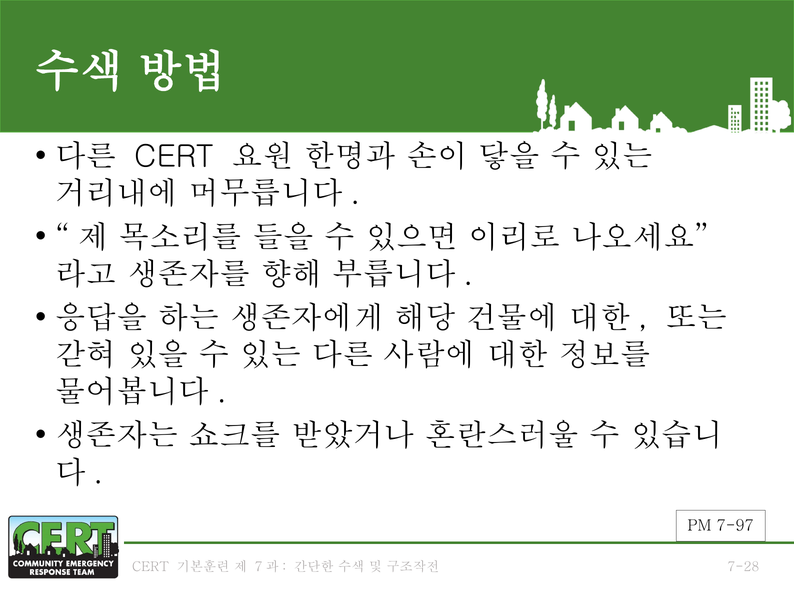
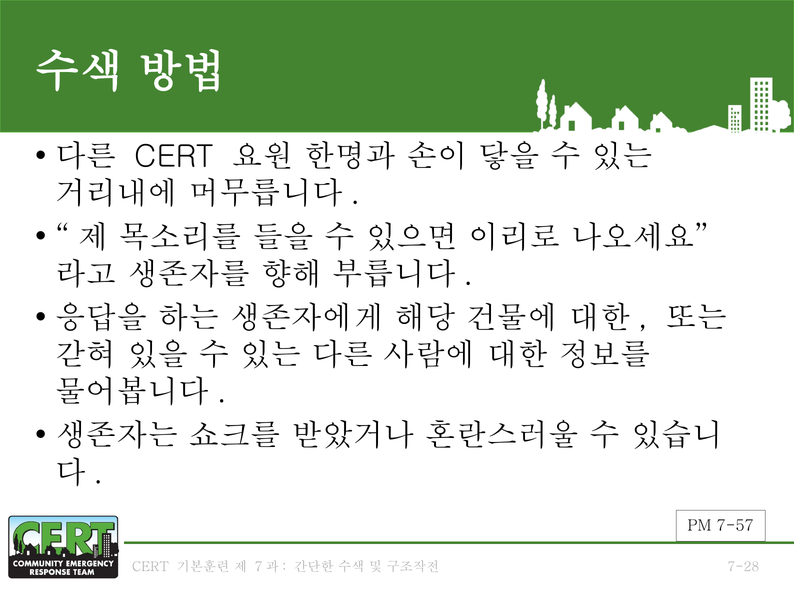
7-97: 7-97 -> 7-57
